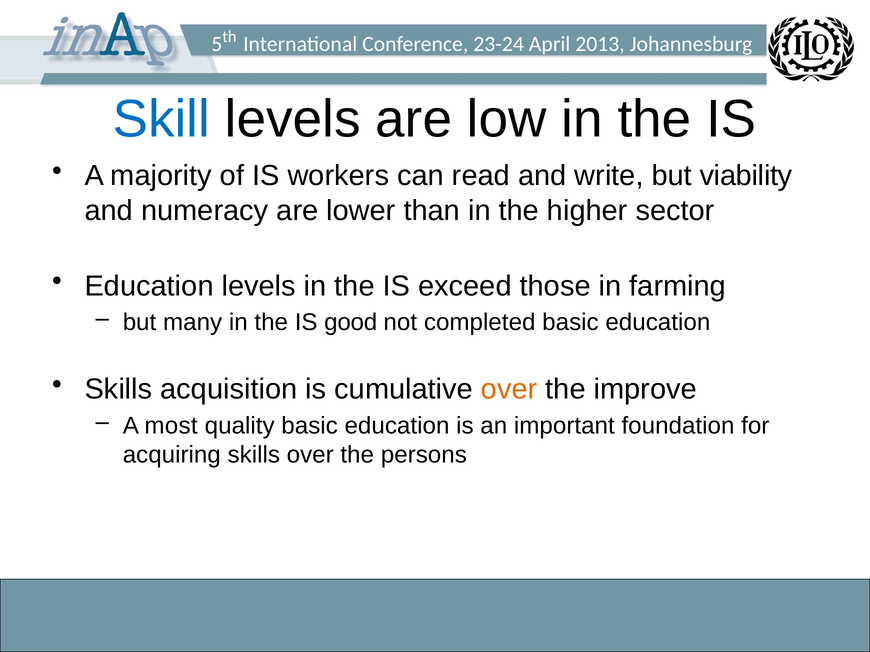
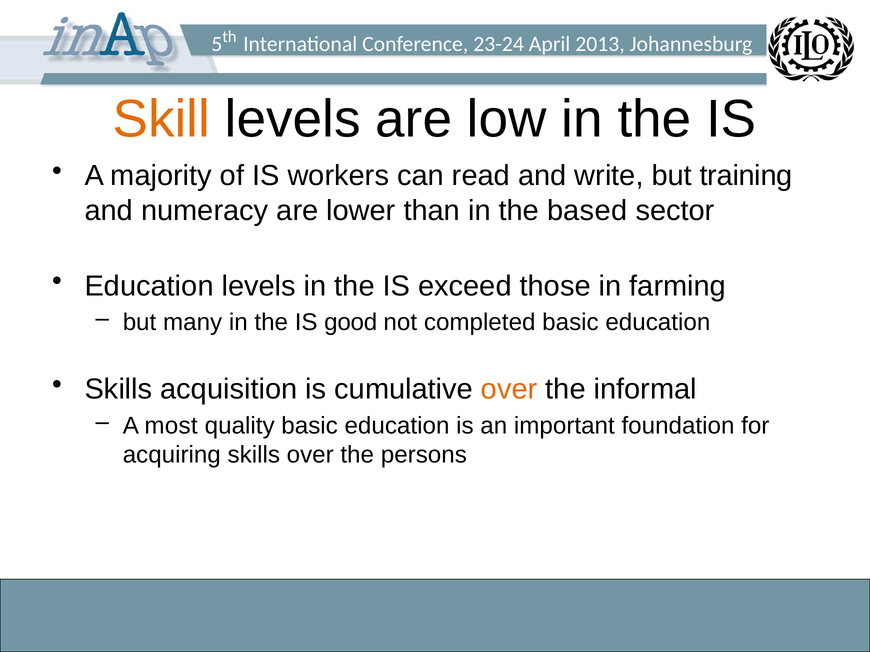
Skill colour: blue -> orange
viability: viability -> training
higher: higher -> based
improve: improve -> informal
